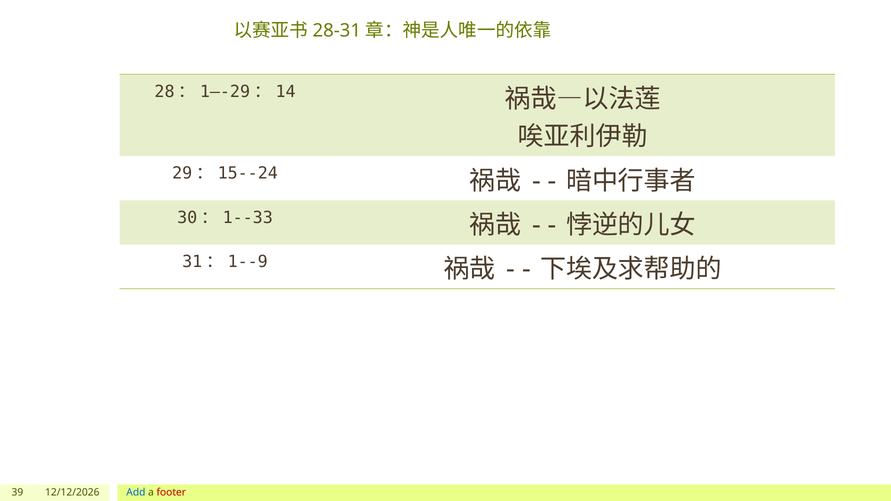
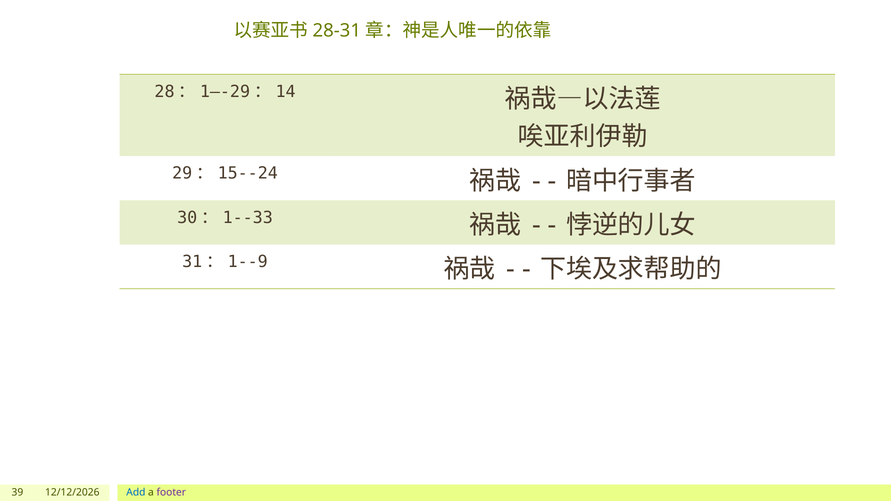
footer colour: red -> purple
